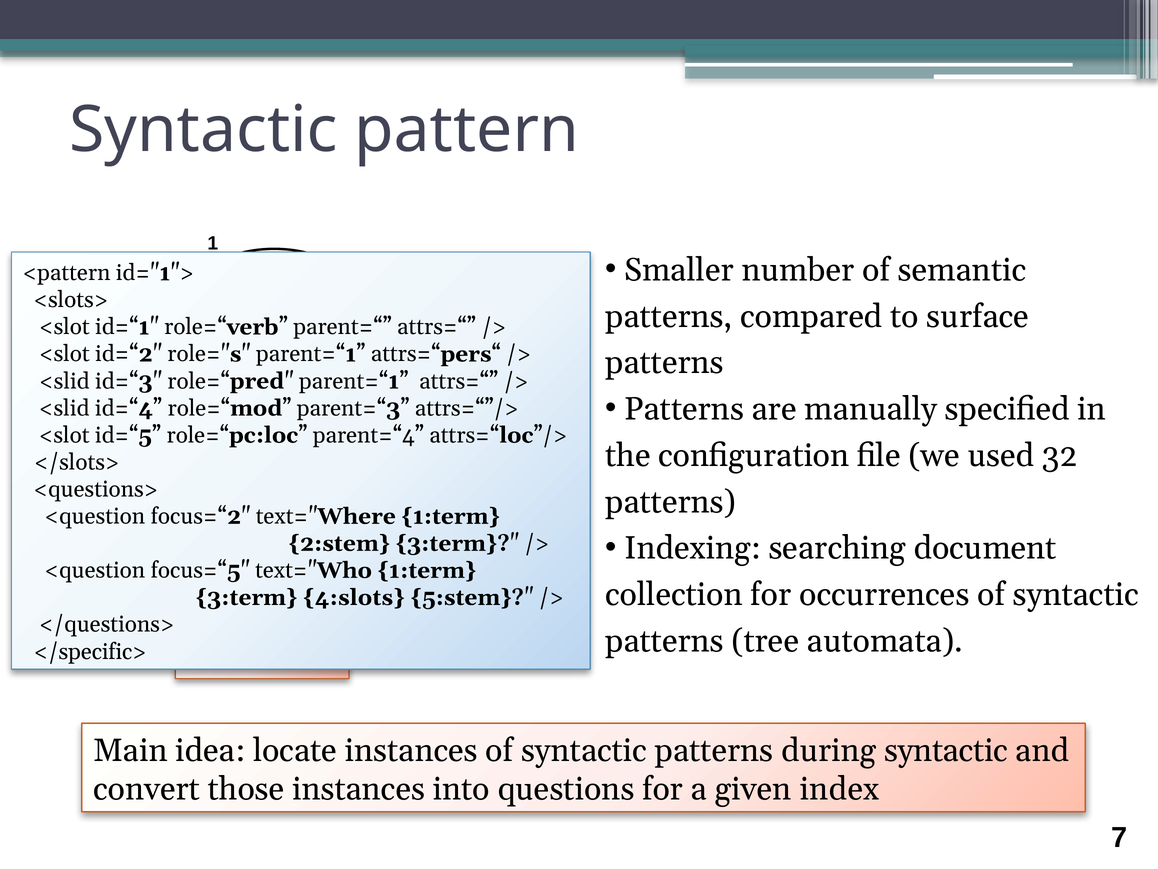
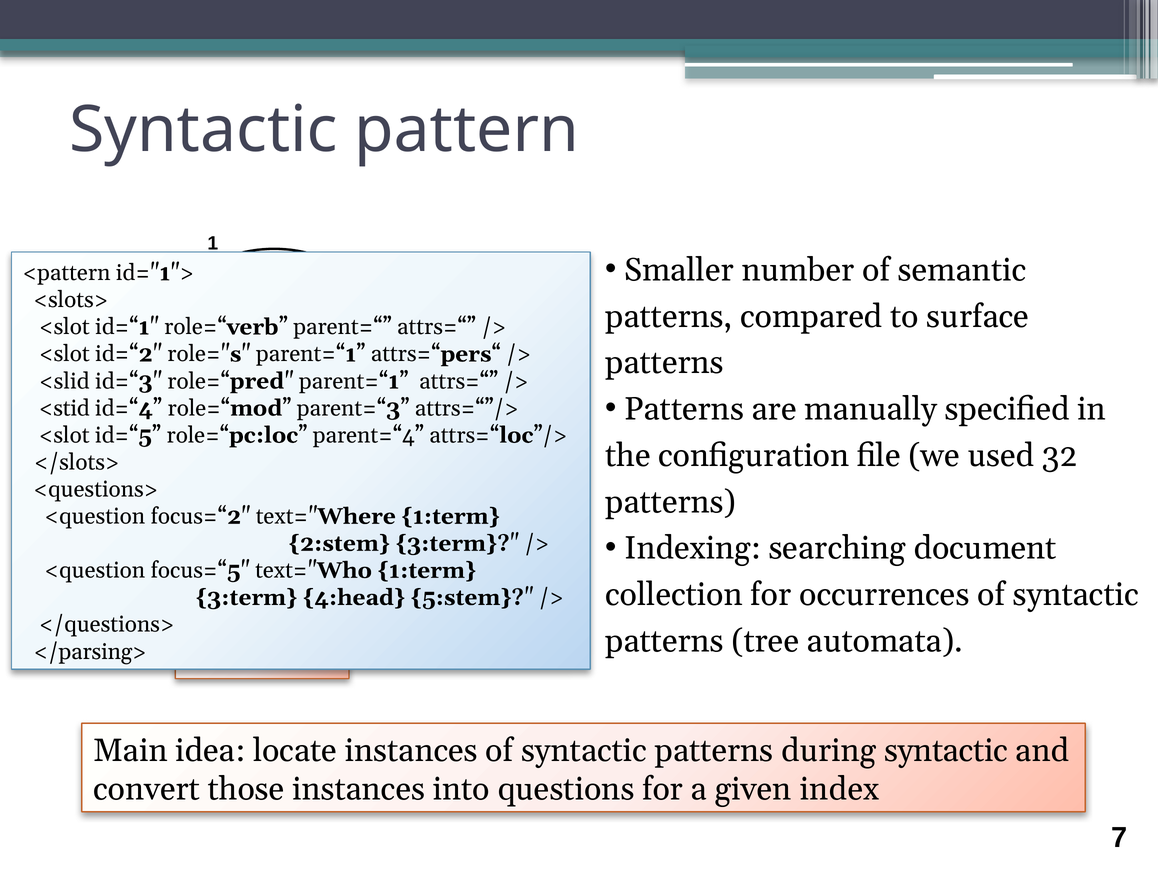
<slid at (64, 408): <slid -> <stid
4:slots: 4:slots -> 4:head
</specific>: </specific> -> </parsing>
